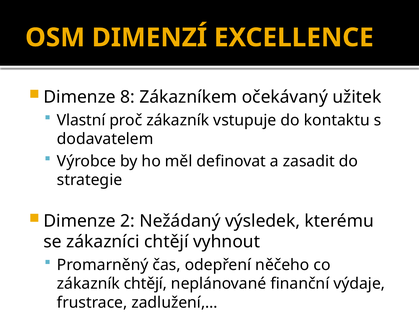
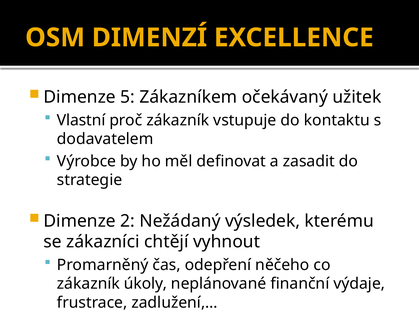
8: 8 -> 5
zákazník chtějí: chtějí -> úkoly
